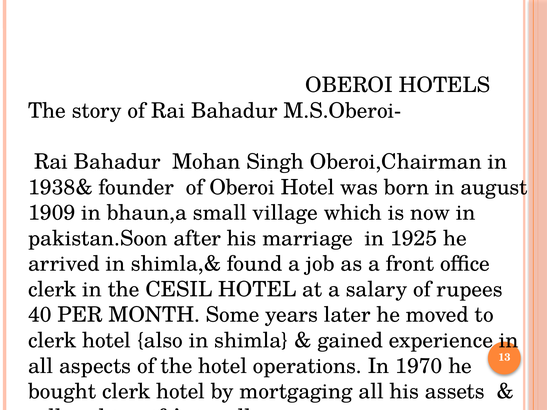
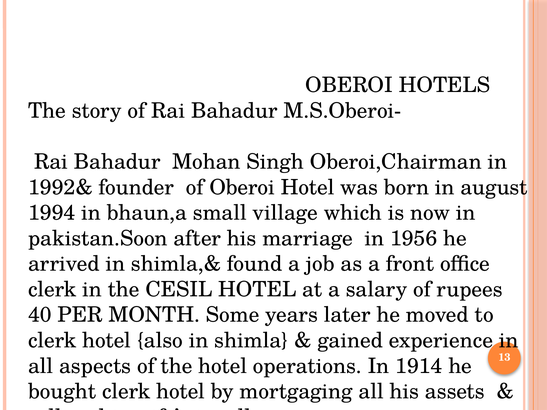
1938&: 1938& -> 1992&
1909: 1909 -> 1994
1925: 1925 -> 1956
1970: 1970 -> 1914
